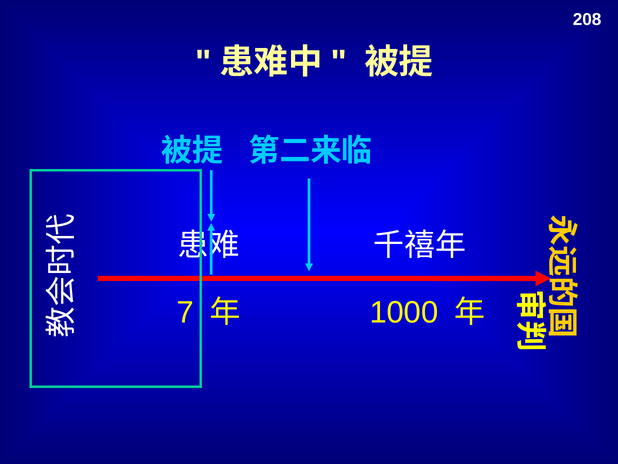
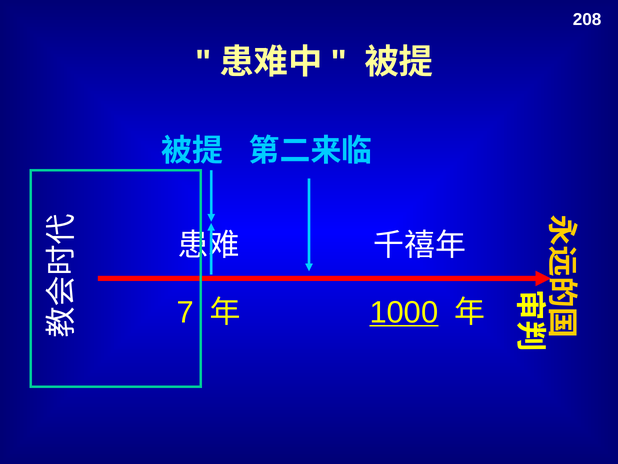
1000 underline: none -> present
